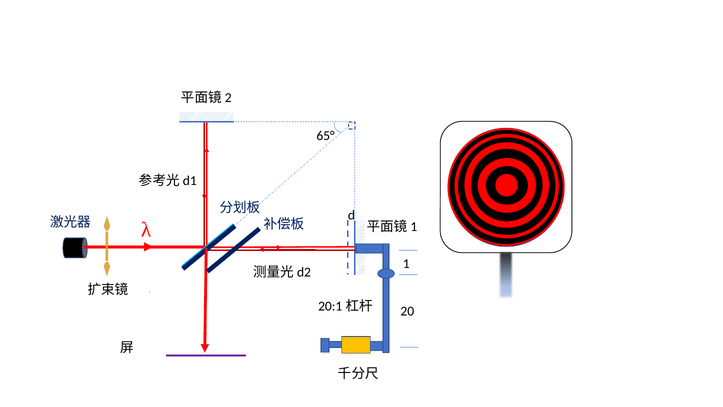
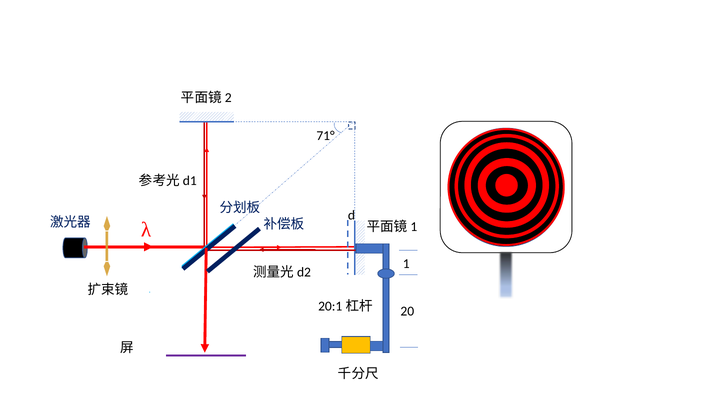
65°: 65° -> 71°
